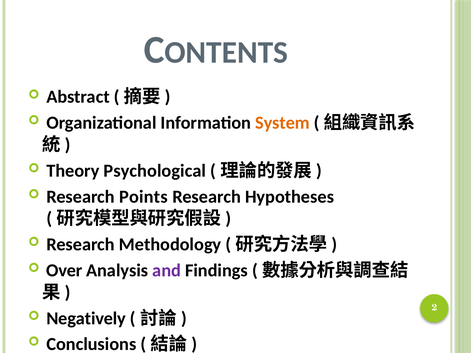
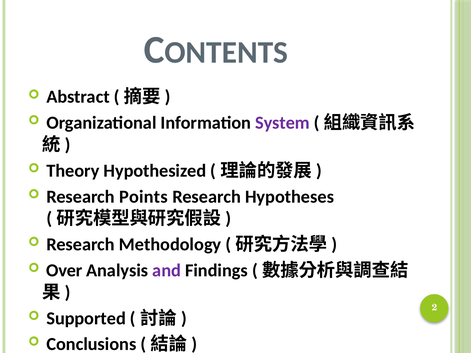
System colour: orange -> purple
Psychological: Psychological -> Hypothesized
Negatively: Negatively -> Supported
